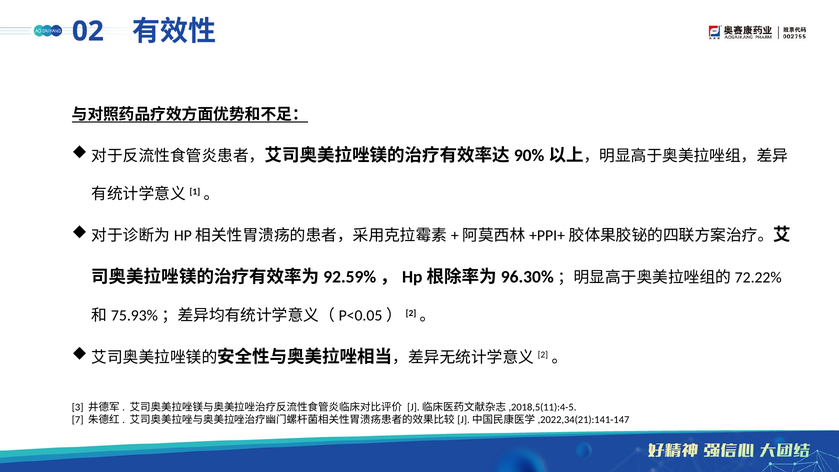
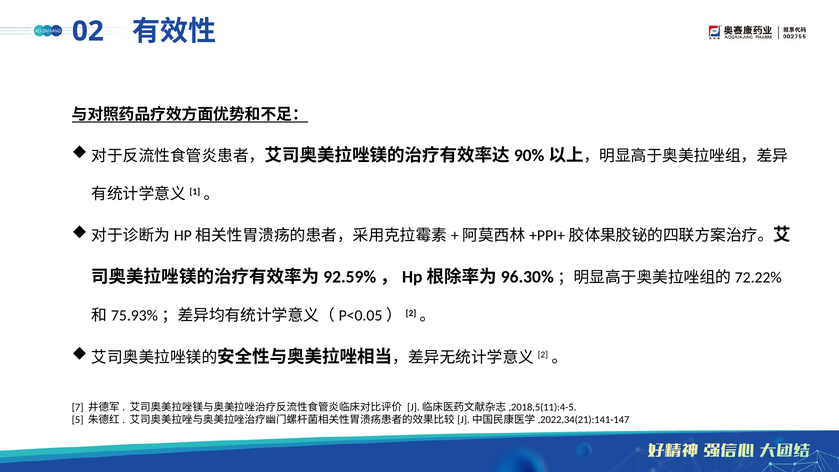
3: 3 -> 7
7: 7 -> 5
